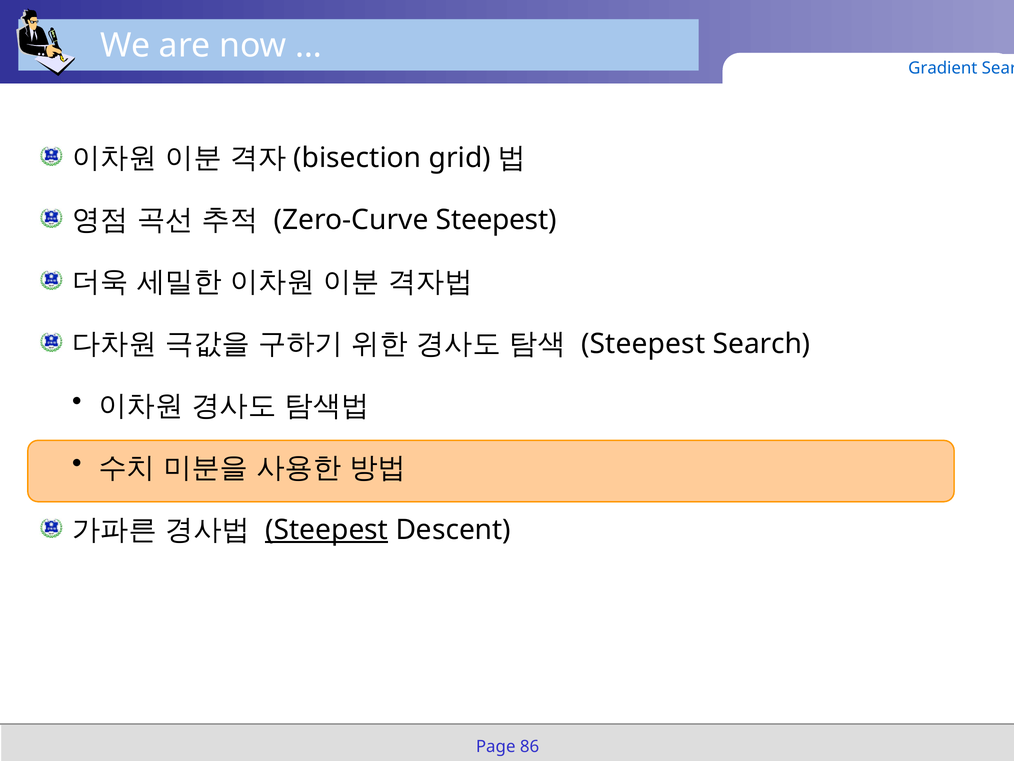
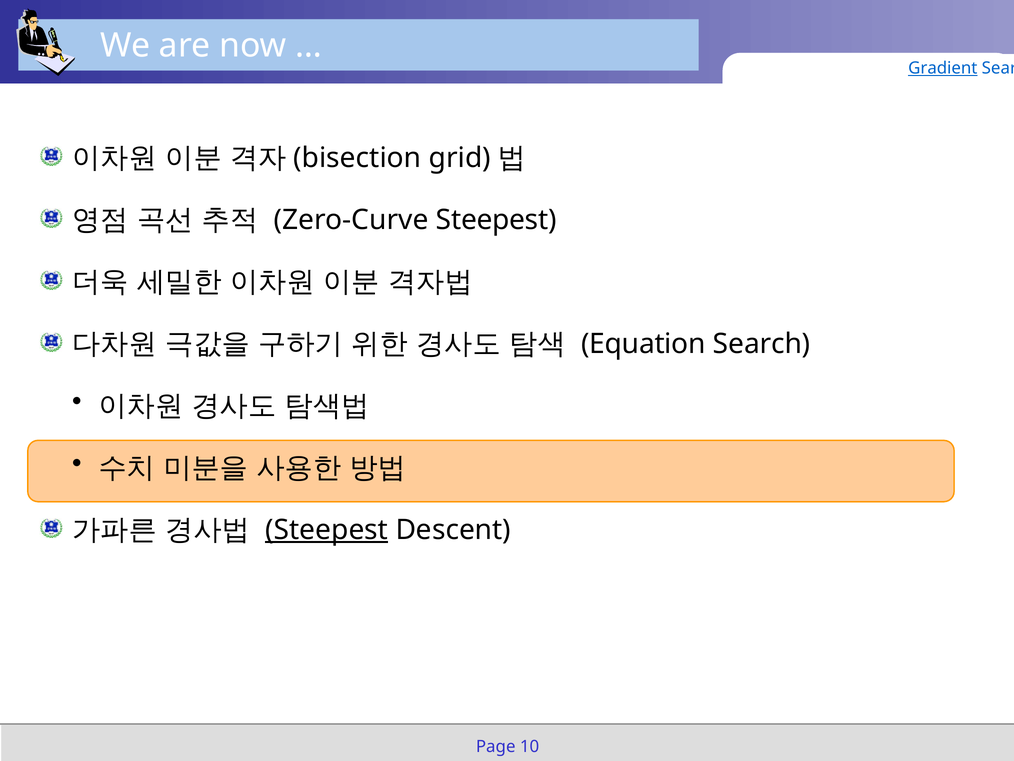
Gradient underline: none -> present
Steepest at (643, 344): Steepest -> Equation
86: 86 -> 10
